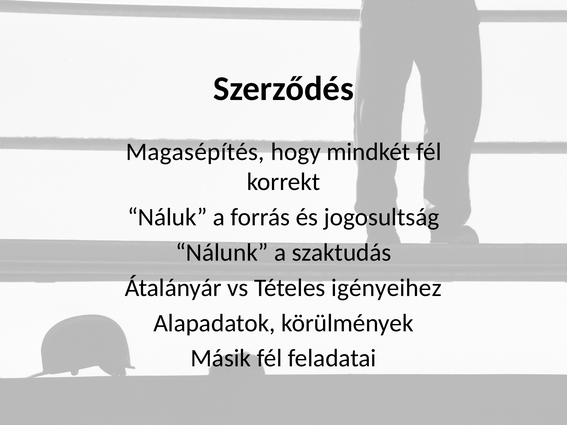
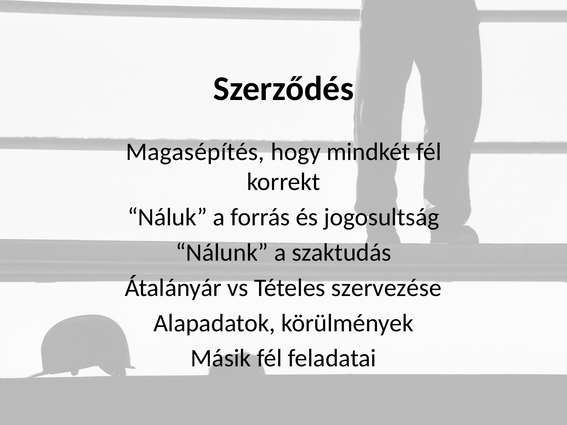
igényeihez: igényeihez -> szervezése
